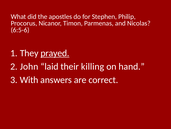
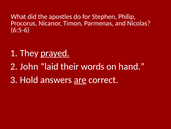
killing: killing -> words
With: With -> Hold
are underline: none -> present
